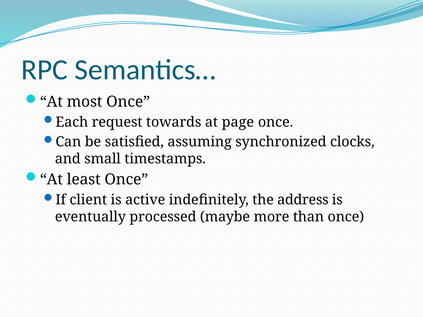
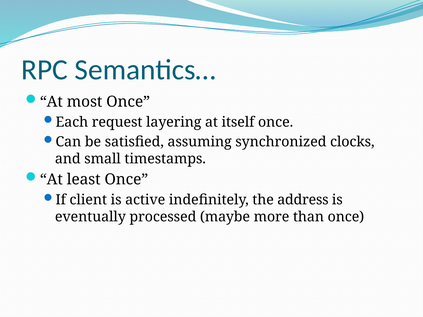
towards: towards -> layering
page: page -> itself
